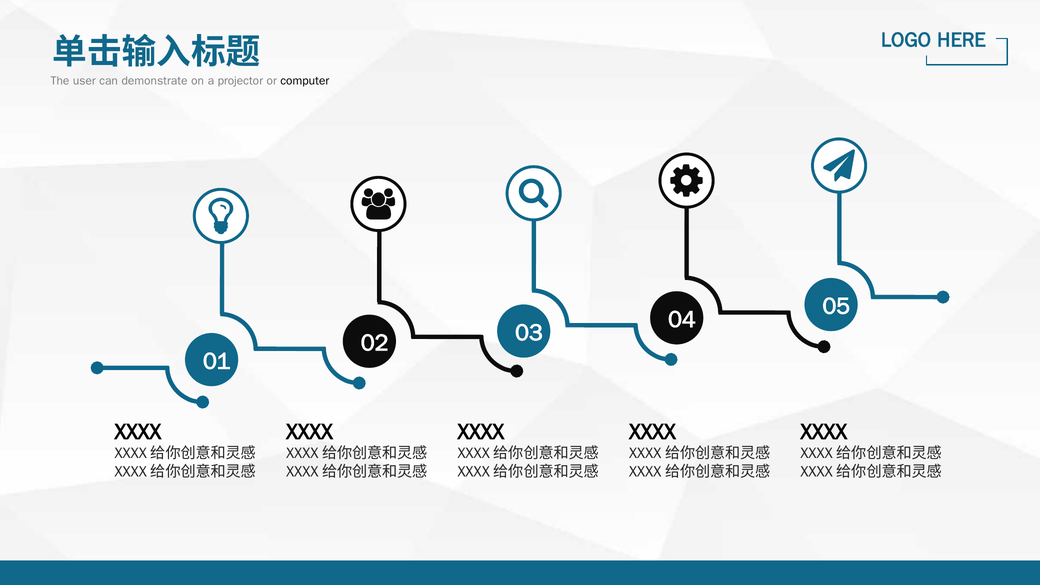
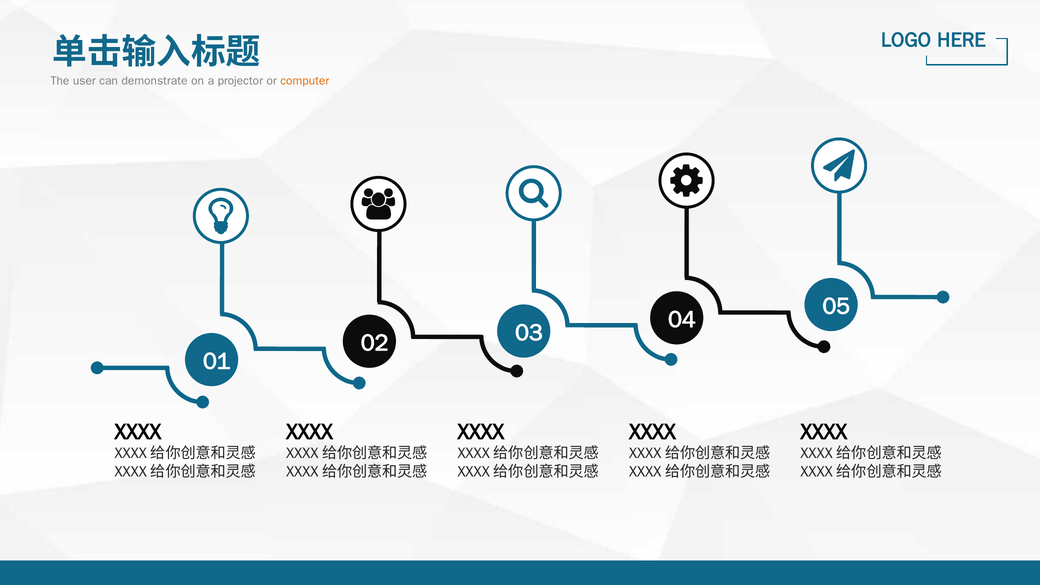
computer colour: black -> orange
